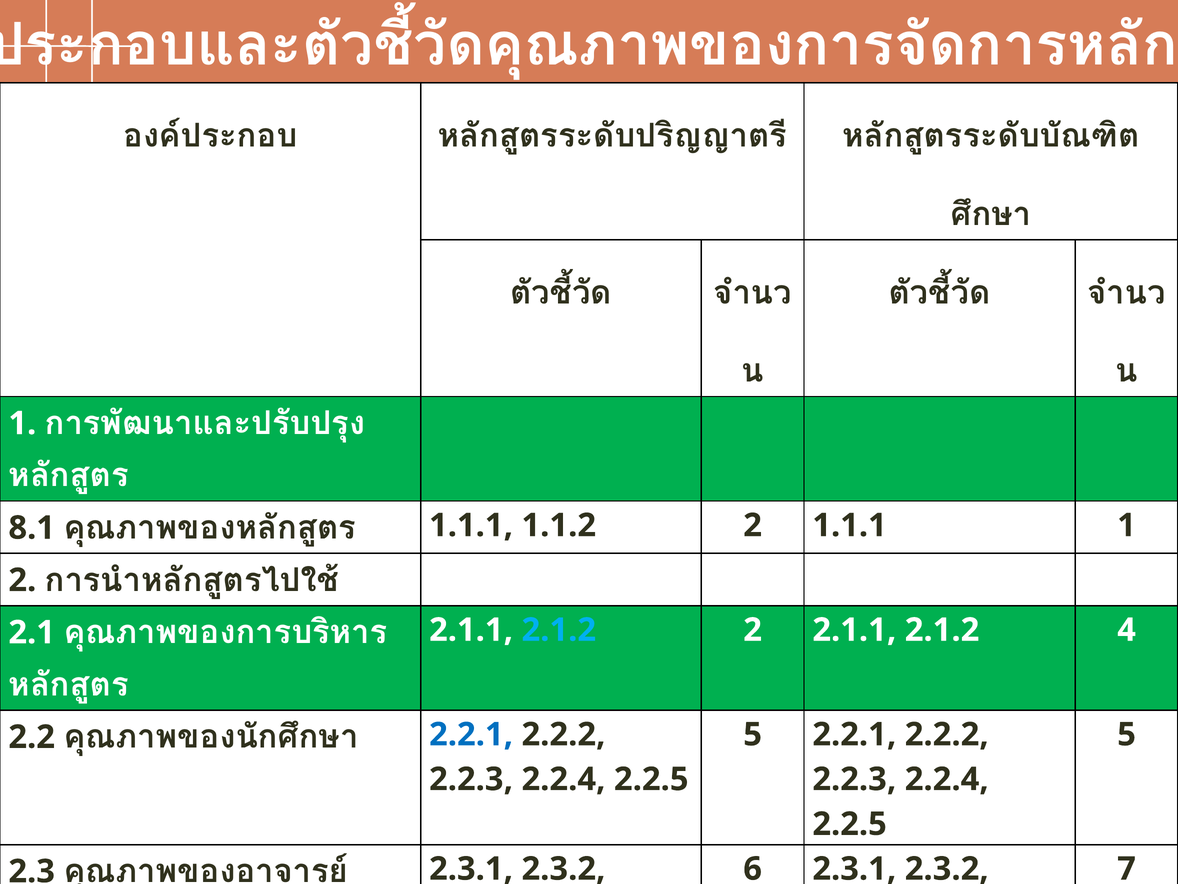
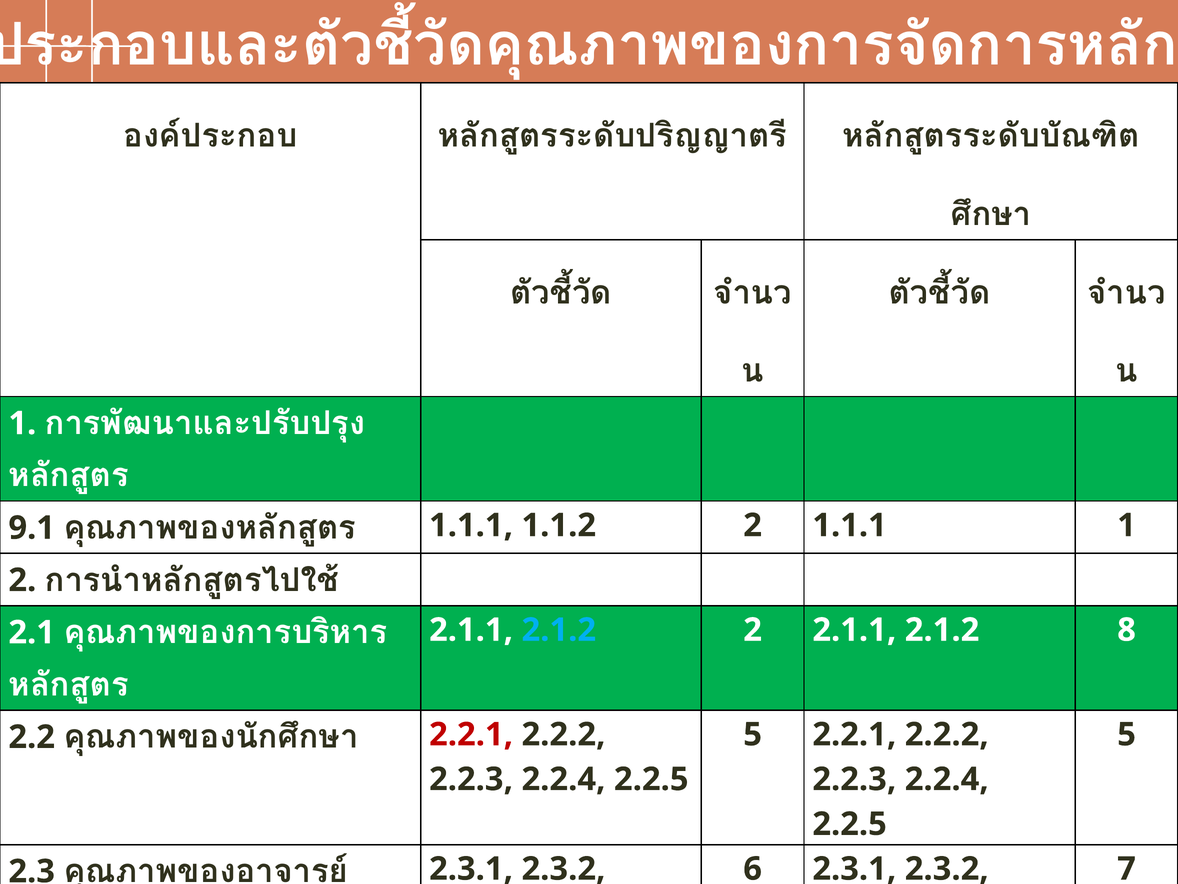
8.1: 8.1 -> 9.1
2.1.2 4: 4 -> 8
2.2.1 at (471, 734) colour: blue -> red
